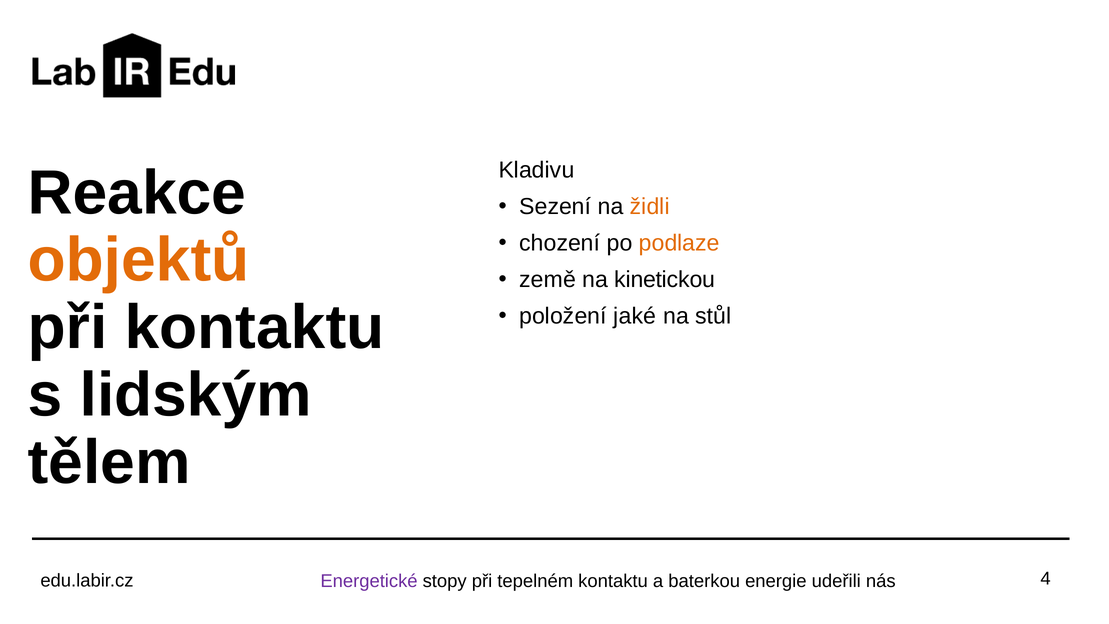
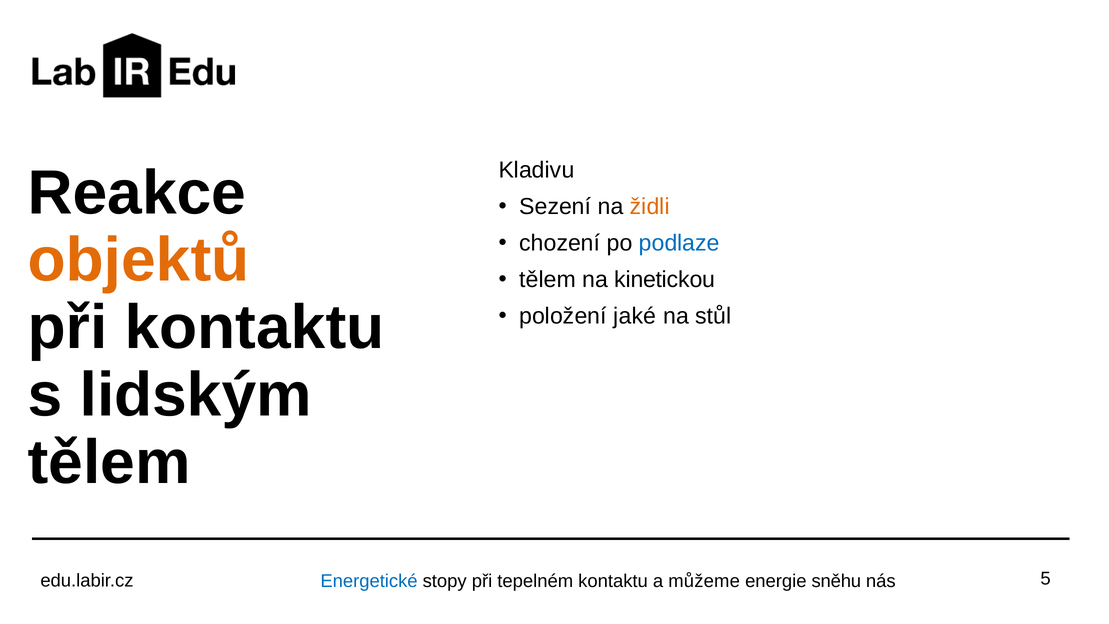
podlaze colour: orange -> blue
země at (548, 280): země -> tělem
4: 4 -> 5
Energetické colour: purple -> blue
baterkou: baterkou -> můžeme
udeřili: udeřili -> sněhu
